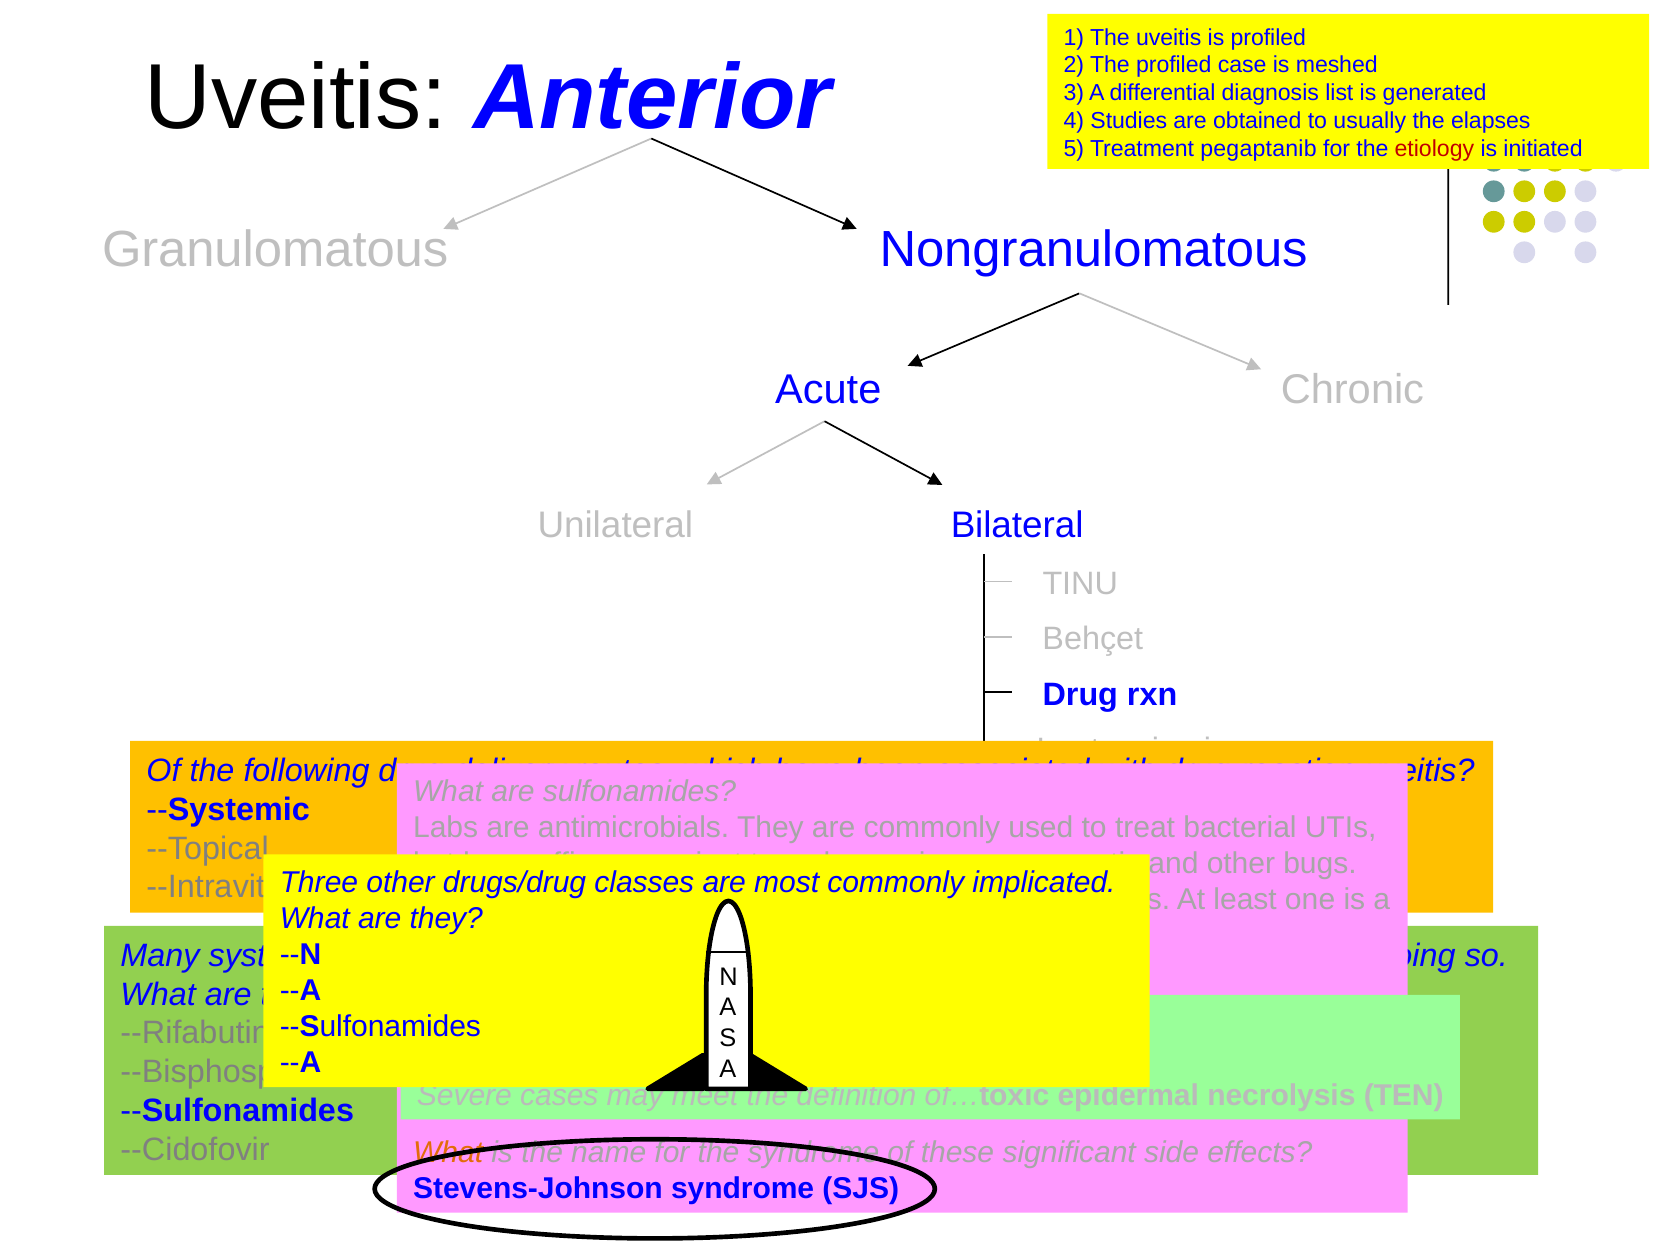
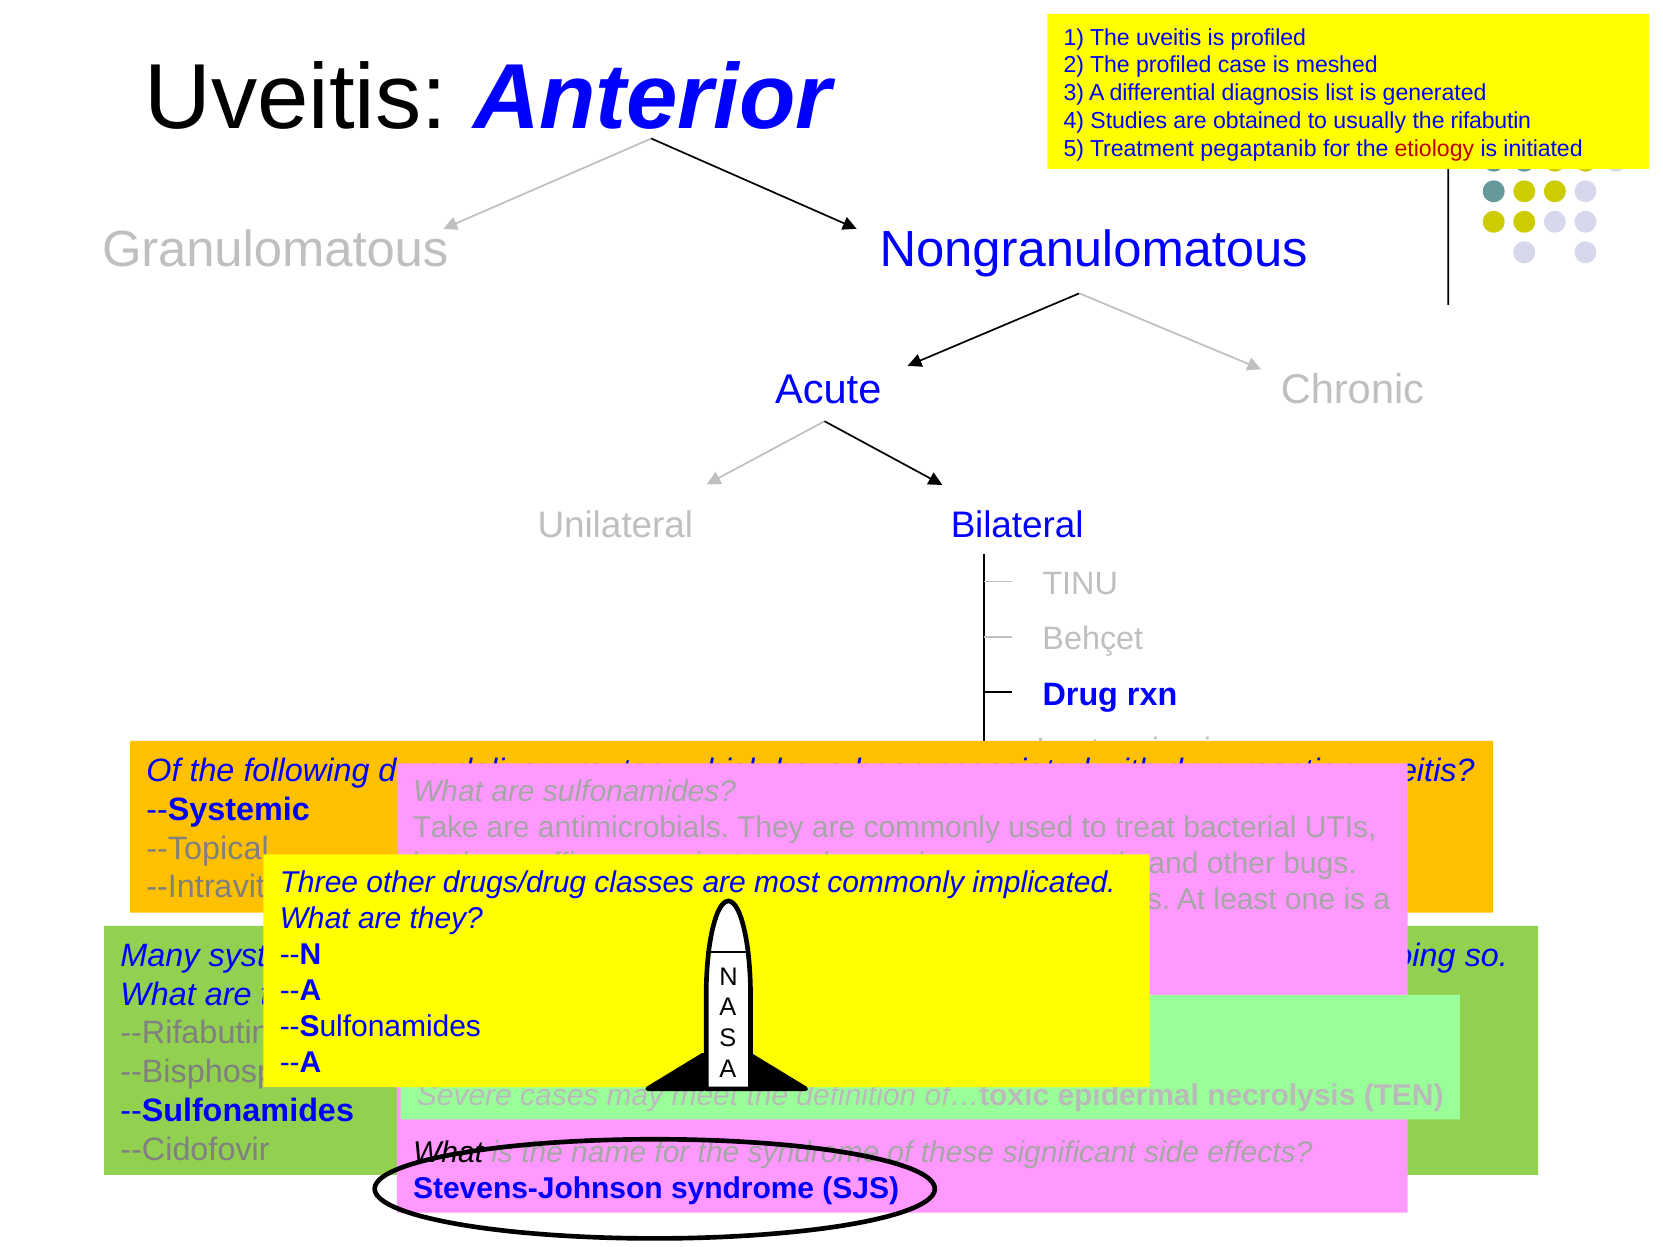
elapses: elapses -> rifabutin
Labs: Labs -> Take
What at (448, 1153) colour: orange -> black
